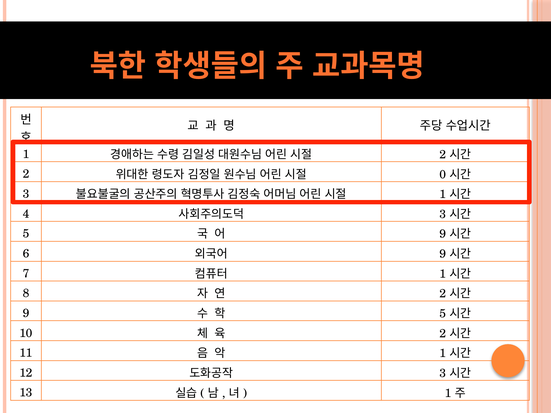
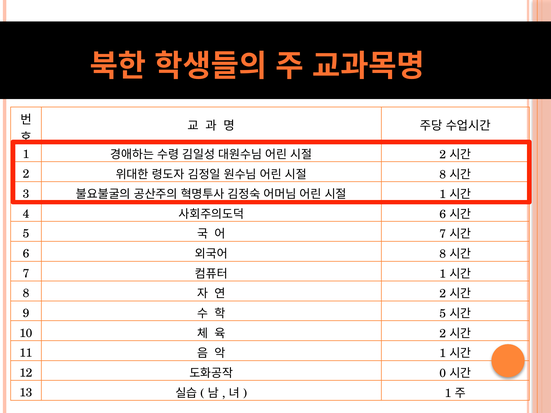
0 at (443, 175): 0 -> 8
3 at (443, 214): 3 -> 6
9 at (443, 234): 9 -> 7
9 at (443, 254): 9 -> 8
3 at (443, 373): 3 -> 0
